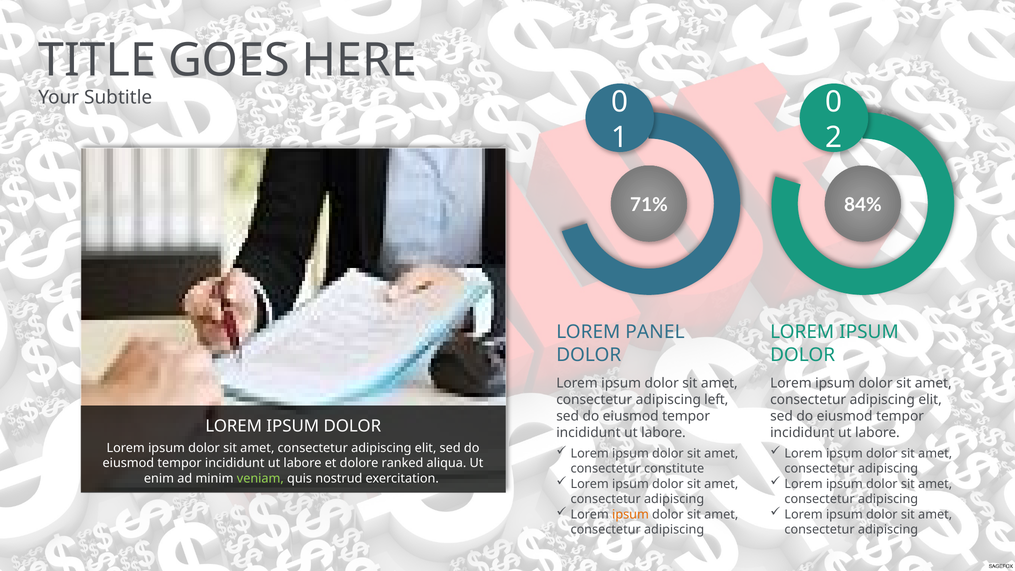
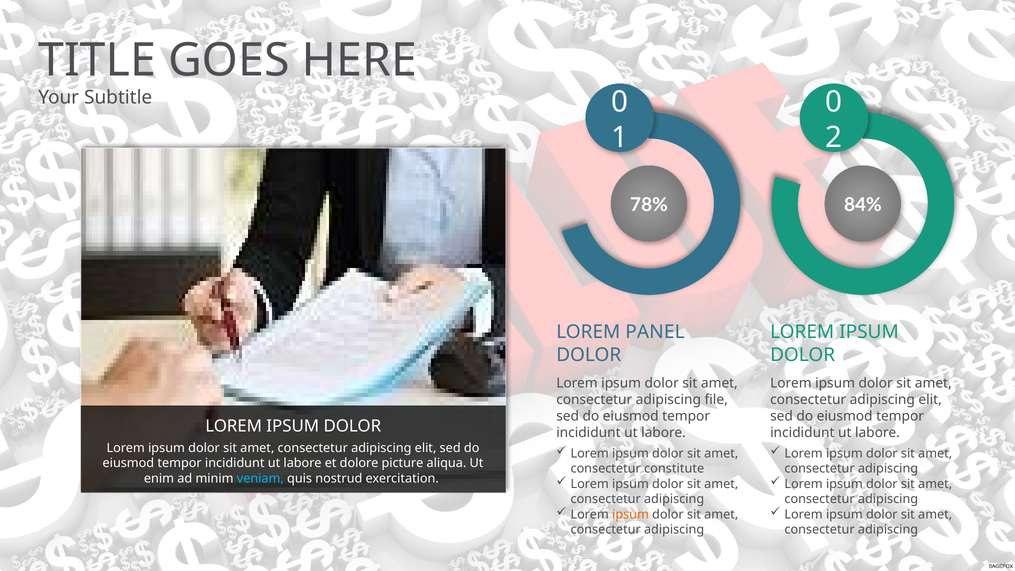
71%: 71% -> 78%
left: left -> file
ranked: ranked -> picture
veniam colour: light green -> light blue
